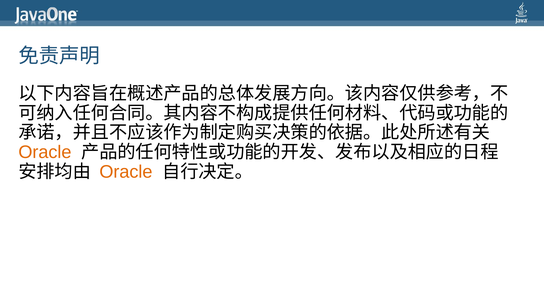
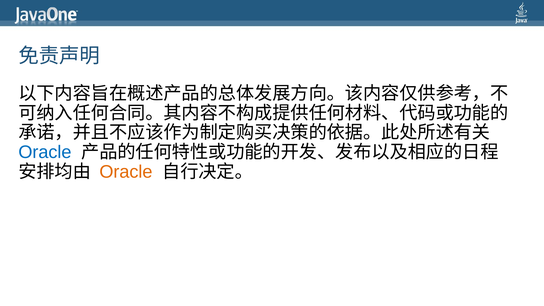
Oracle at (45, 152) colour: orange -> blue
